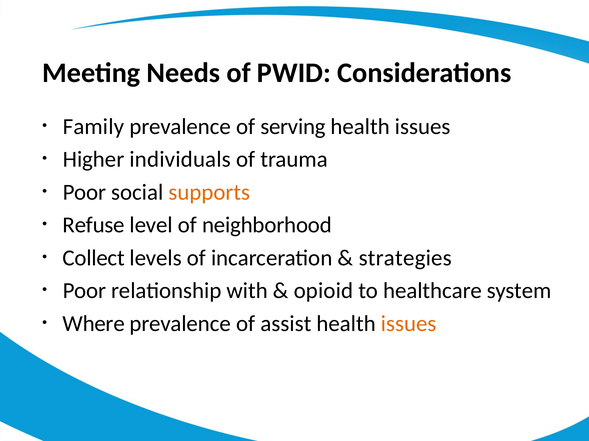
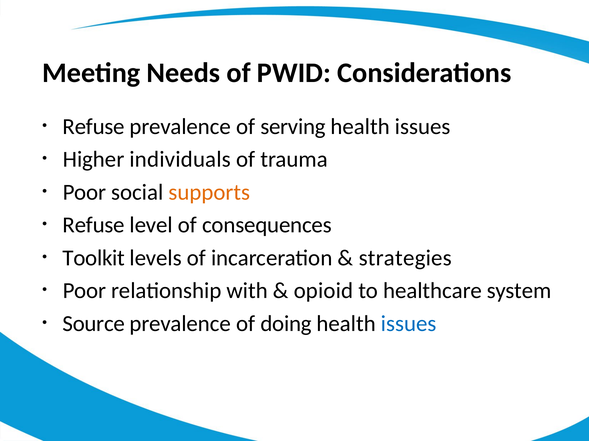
Family at (93, 127): Family -> Refuse
neighborhood: neighborhood -> consequences
Collect: Collect -> Toolkit
Where: Where -> Source
assist: assist -> doing
issues at (409, 324) colour: orange -> blue
